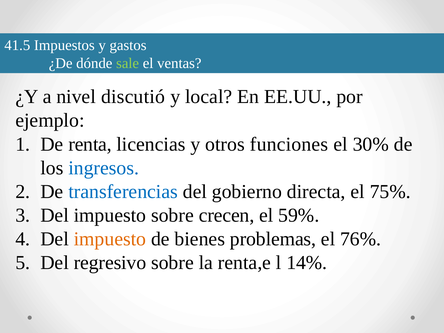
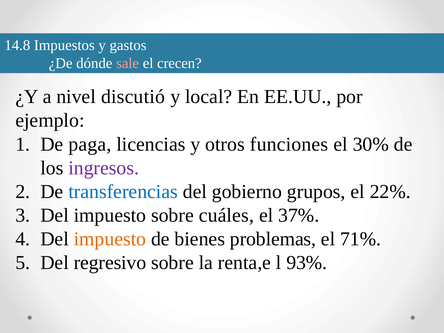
41.5: 41.5 -> 14.8
sale colour: light green -> pink
ventas: ventas -> crecen
renta: renta -> paga
ingresos colour: blue -> purple
directa: directa -> grupos
75%: 75% -> 22%
crecen: crecen -> cuáles
59%: 59% -> 37%
76%: 76% -> 71%
14%: 14% -> 93%
